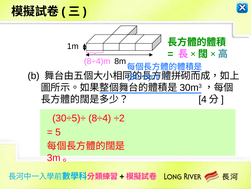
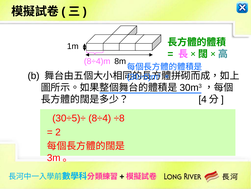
÷2: ÷2 -> ÷8
5: 5 -> 2
